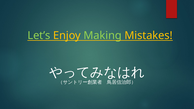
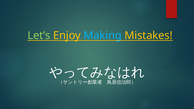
Making colour: light green -> light blue
